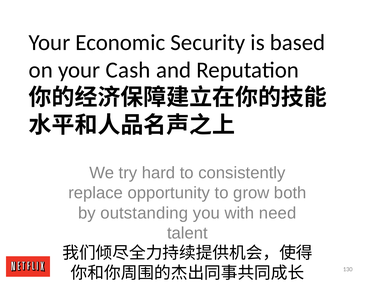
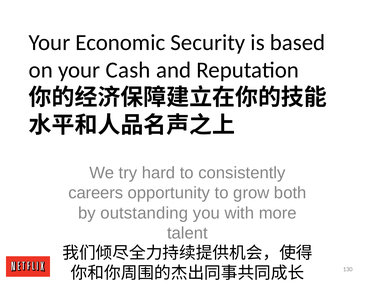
replace: replace -> careers
need: need -> more
